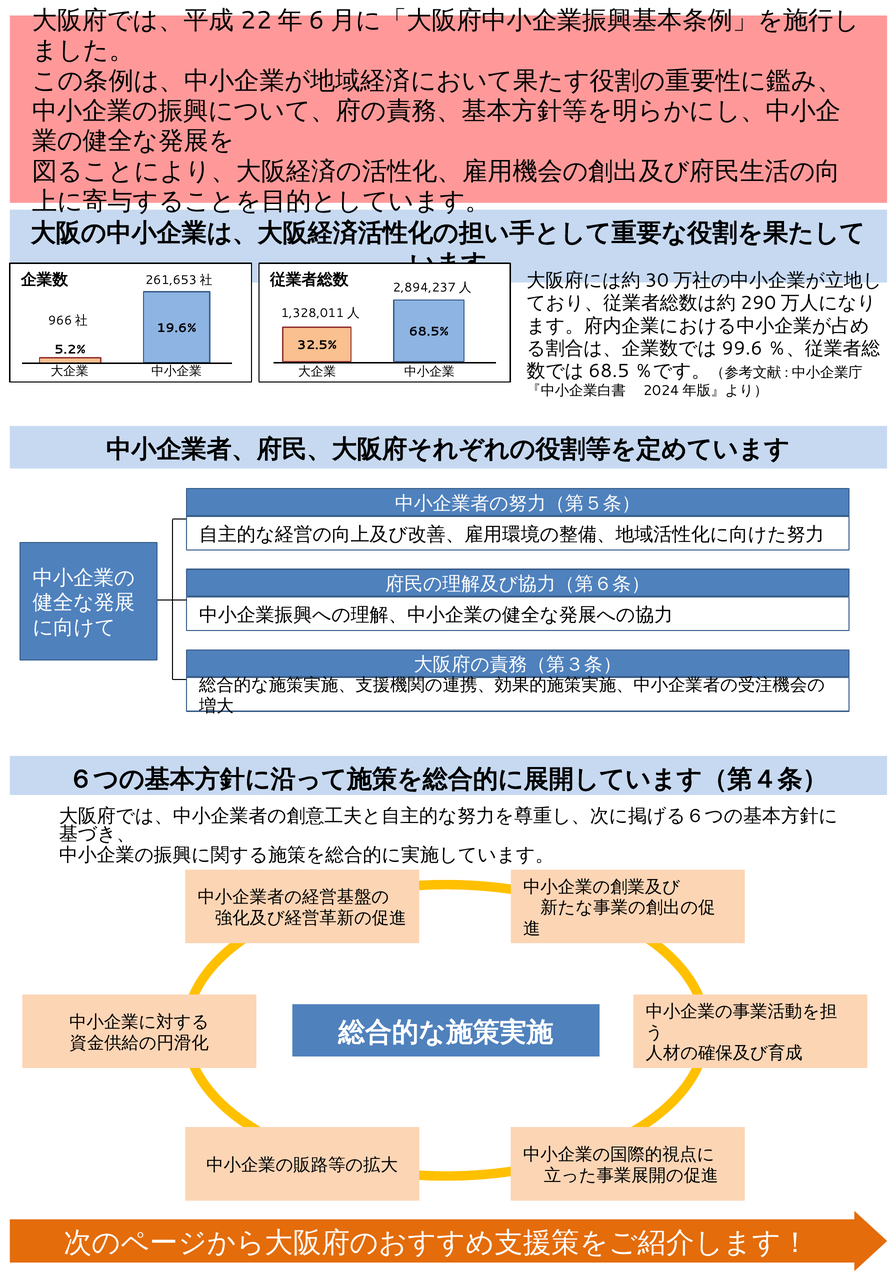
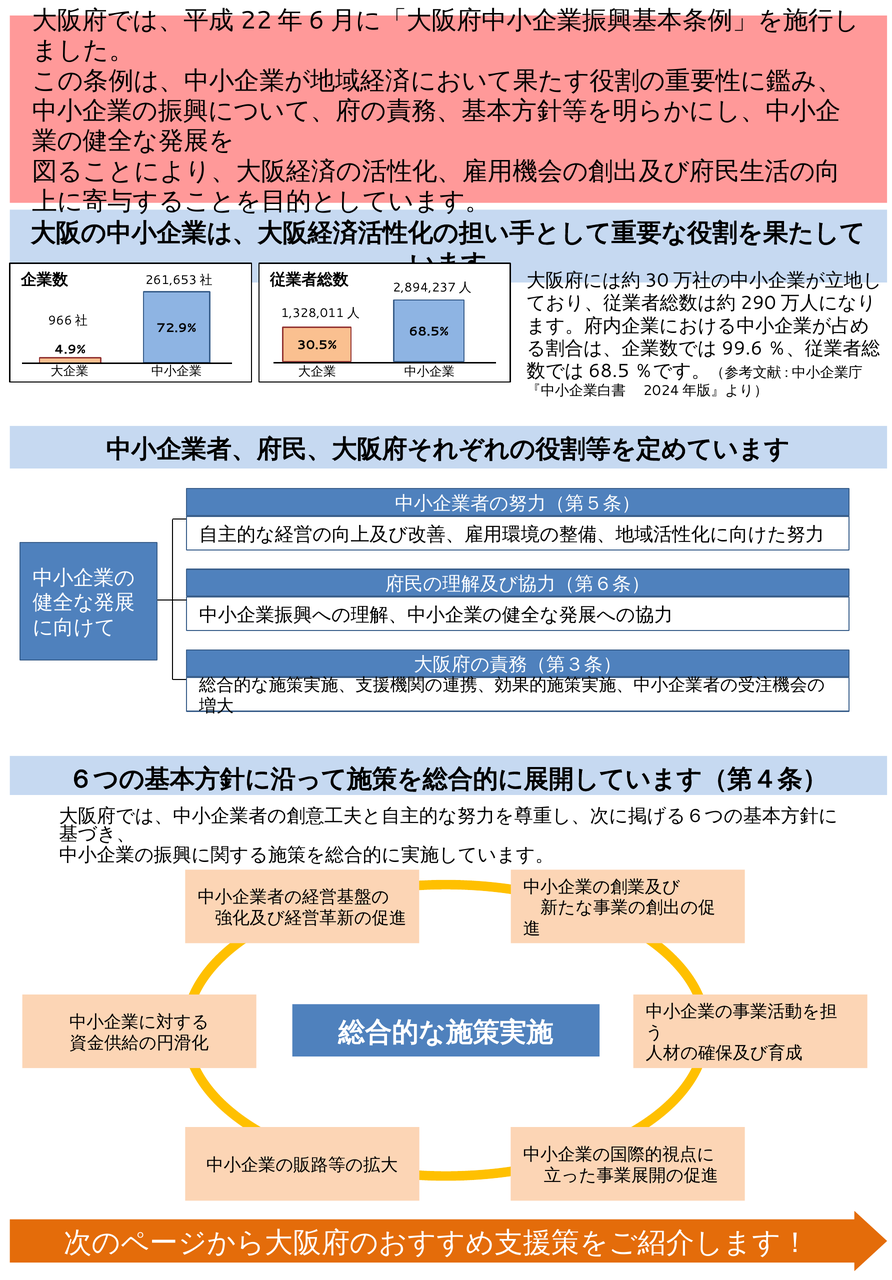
19.6%: 19.6% -> 72.9%
32.5%: 32.5% -> 30.5%
5.2%: 5.2% -> 4.9%
